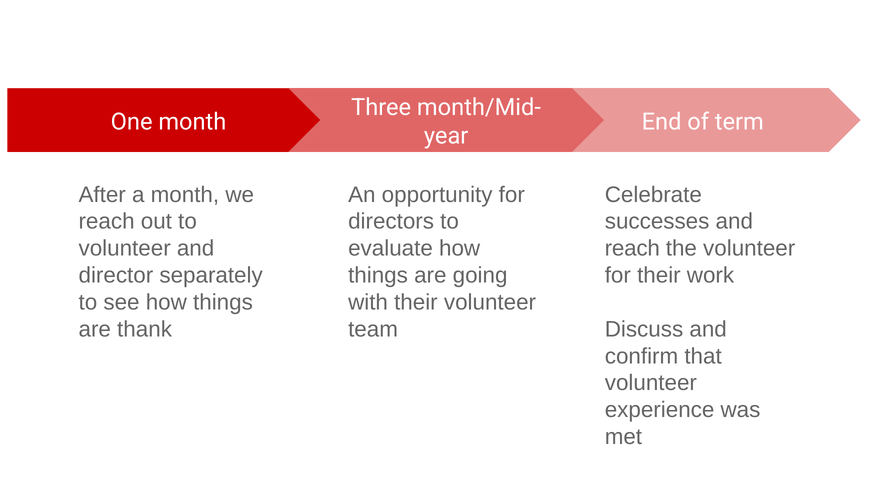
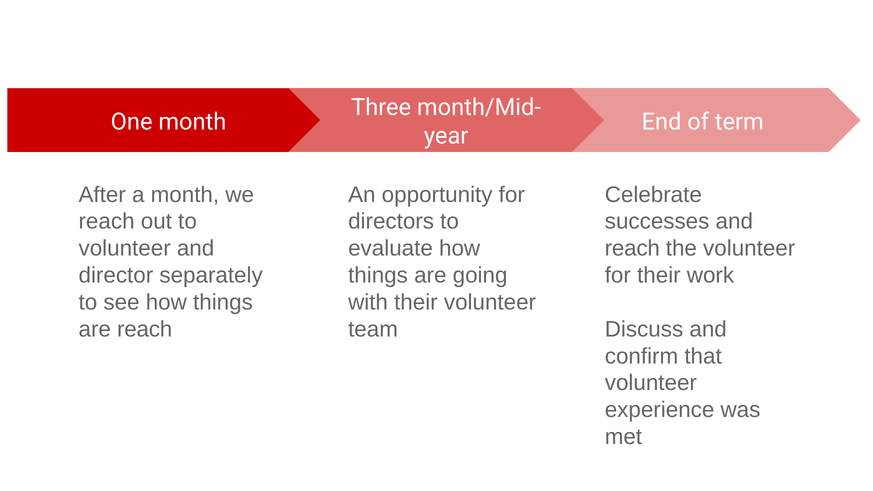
are thank: thank -> reach
